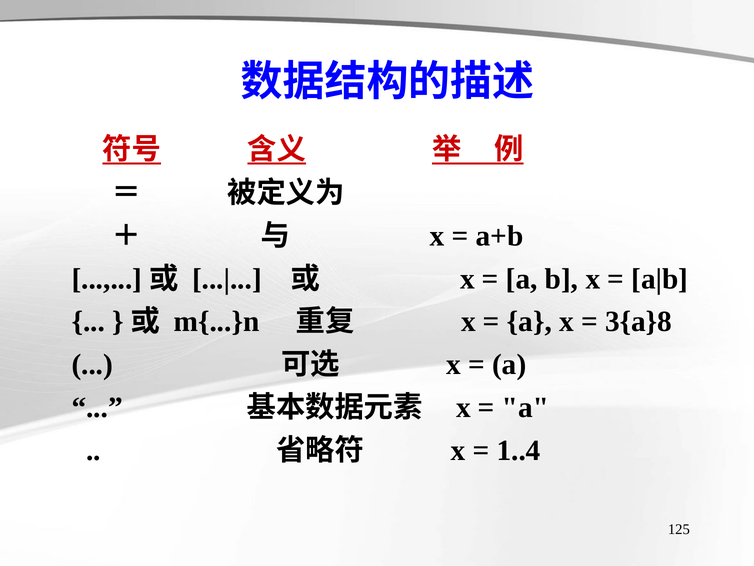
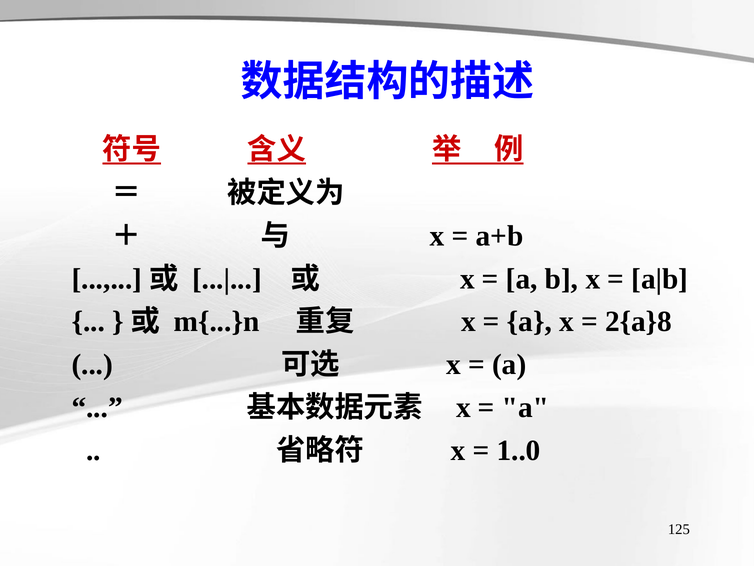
3{a}8: 3{a}8 -> 2{a}8
1..4: 1..4 -> 1..0
